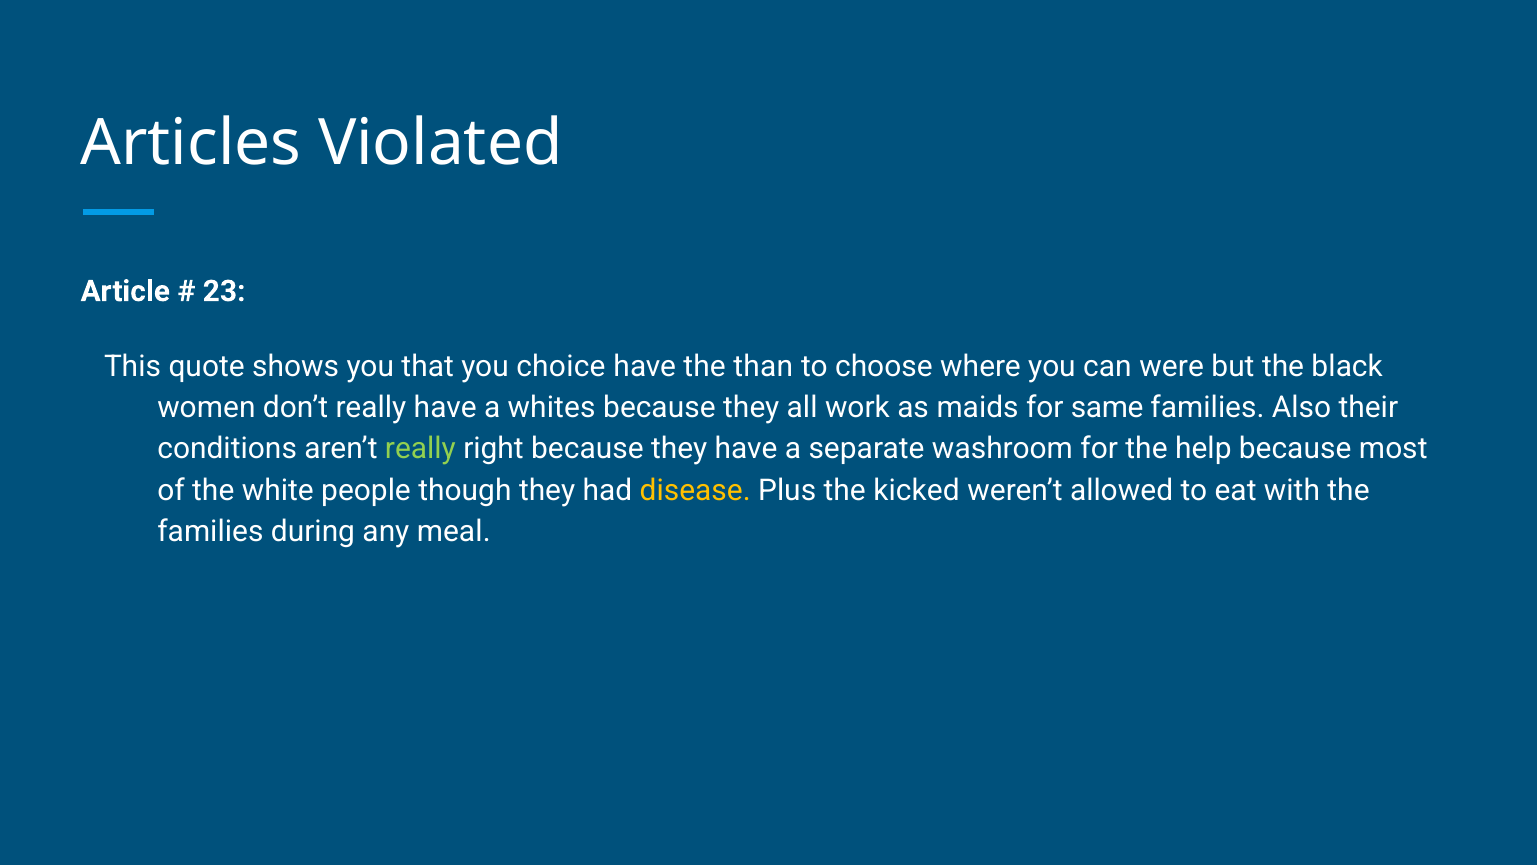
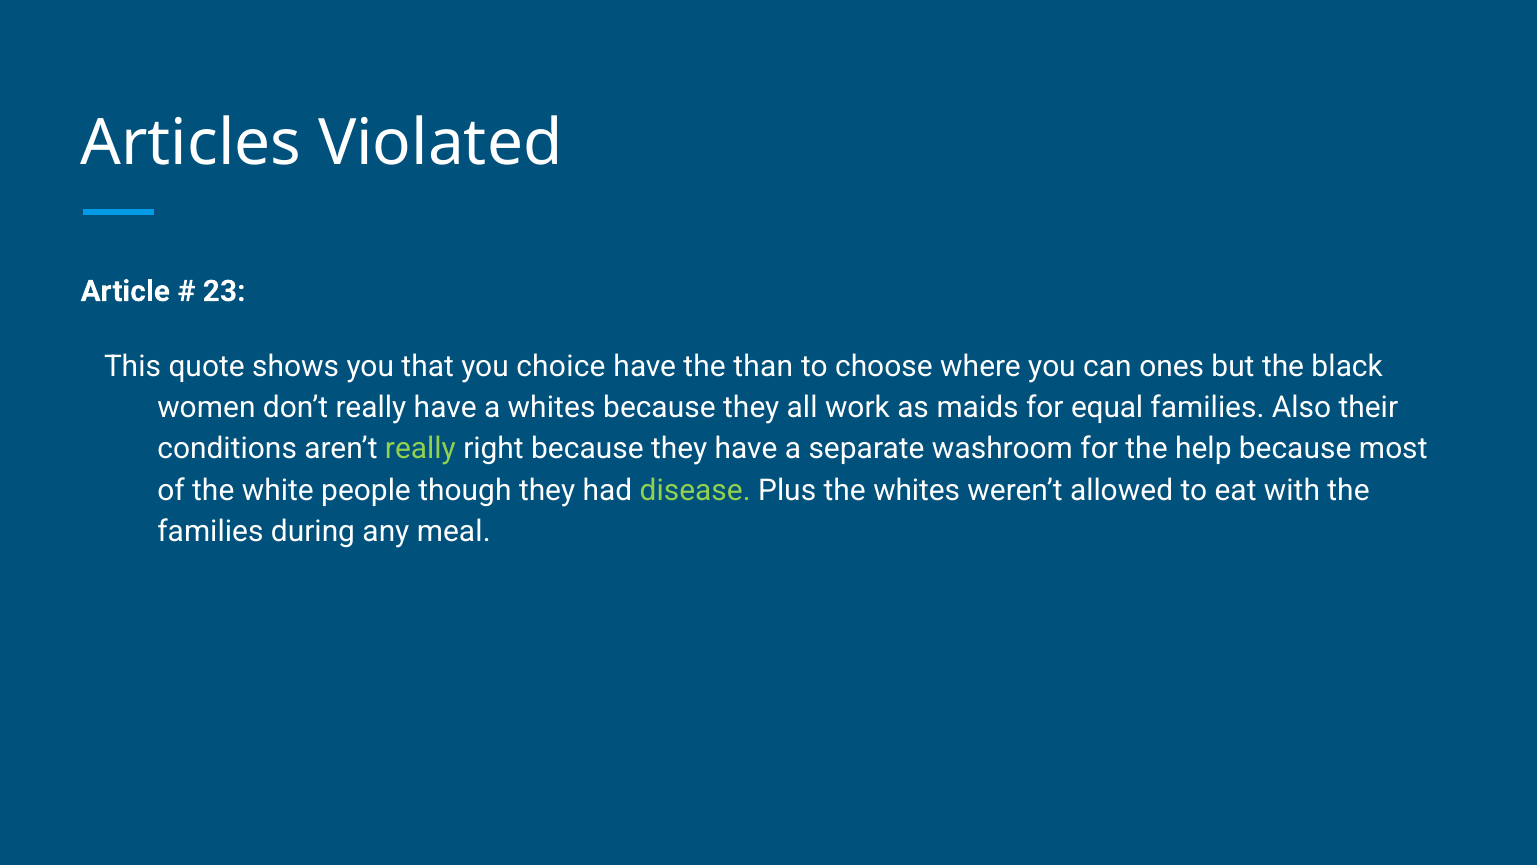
were: were -> ones
same: same -> equal
disease colour: yellow -> light green
the kicked: kicked -> whites
